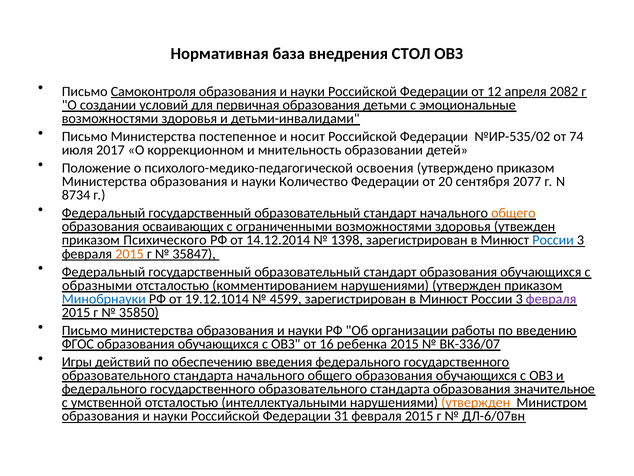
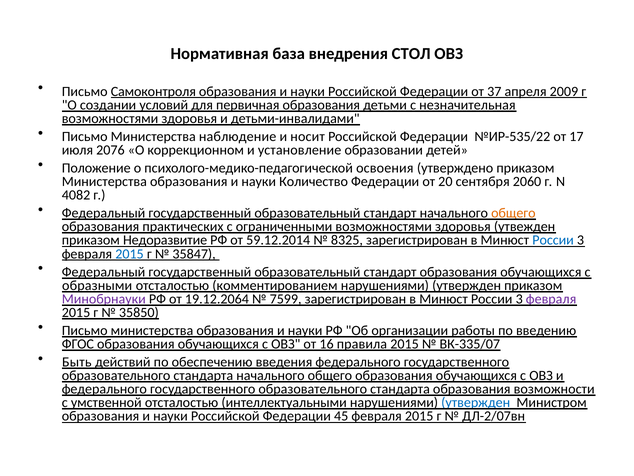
12: 12 -> 37
2082: 2082 -> 2009
эмоциональные: эмоциональные -> незначительная
постепенное: постепенное -> наблюдение
№ИР-535/02: №ИР-535/02 -> №ИР-535/22
74: 74 -> 17
2017: 2017 -> 2076
мнительность: мнительность -> установление
2077: 2077 -> 2060
8734: 8734 -> 4082
осваивающих: осваивающих -> практических
Психического: Психического -> Недоразвитие
14.12.2014: 14.12.2014 -> 59.12.2014
1398: 1398 -> 8325
2015 at (130, 254) colour: orange -> blue
Минобрнауки colour: blue -> purple
19.12.1014: 19.12.1014 -> 19.12.2064
4599: 4599 -> 7599
ребенка: ребенка -> правила
ВК-336/07: ВК-336/07 -> ВК-335/07
Игры: Игры -> Быть
значительное: значительное -> возможности
утвержден at (476, 402) colour: orange -> blue
31: 31 -> 45
ДЛ-6/07вн: ДЛ-6/07вн -> ДЛ-2/07вн
